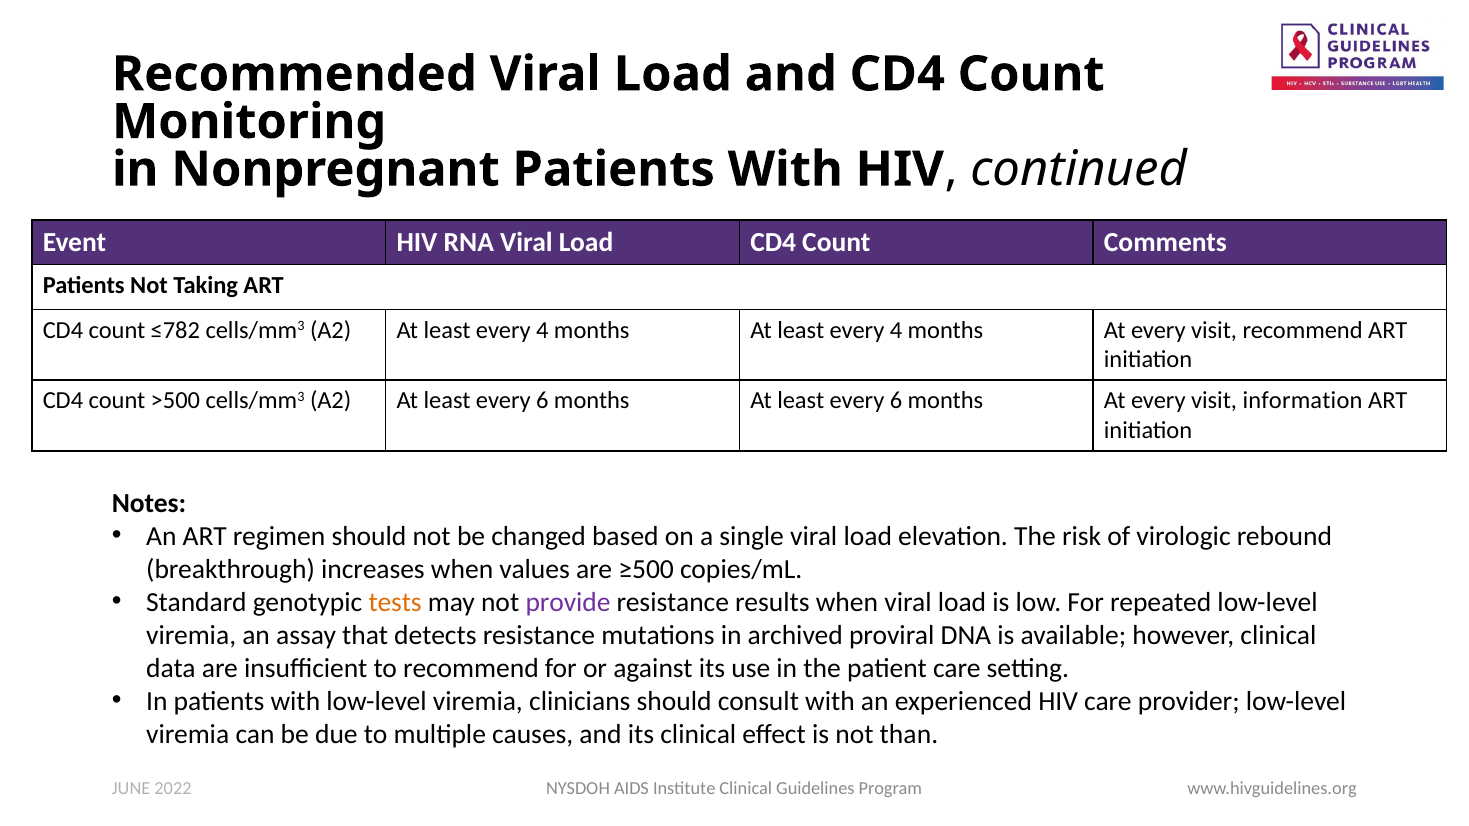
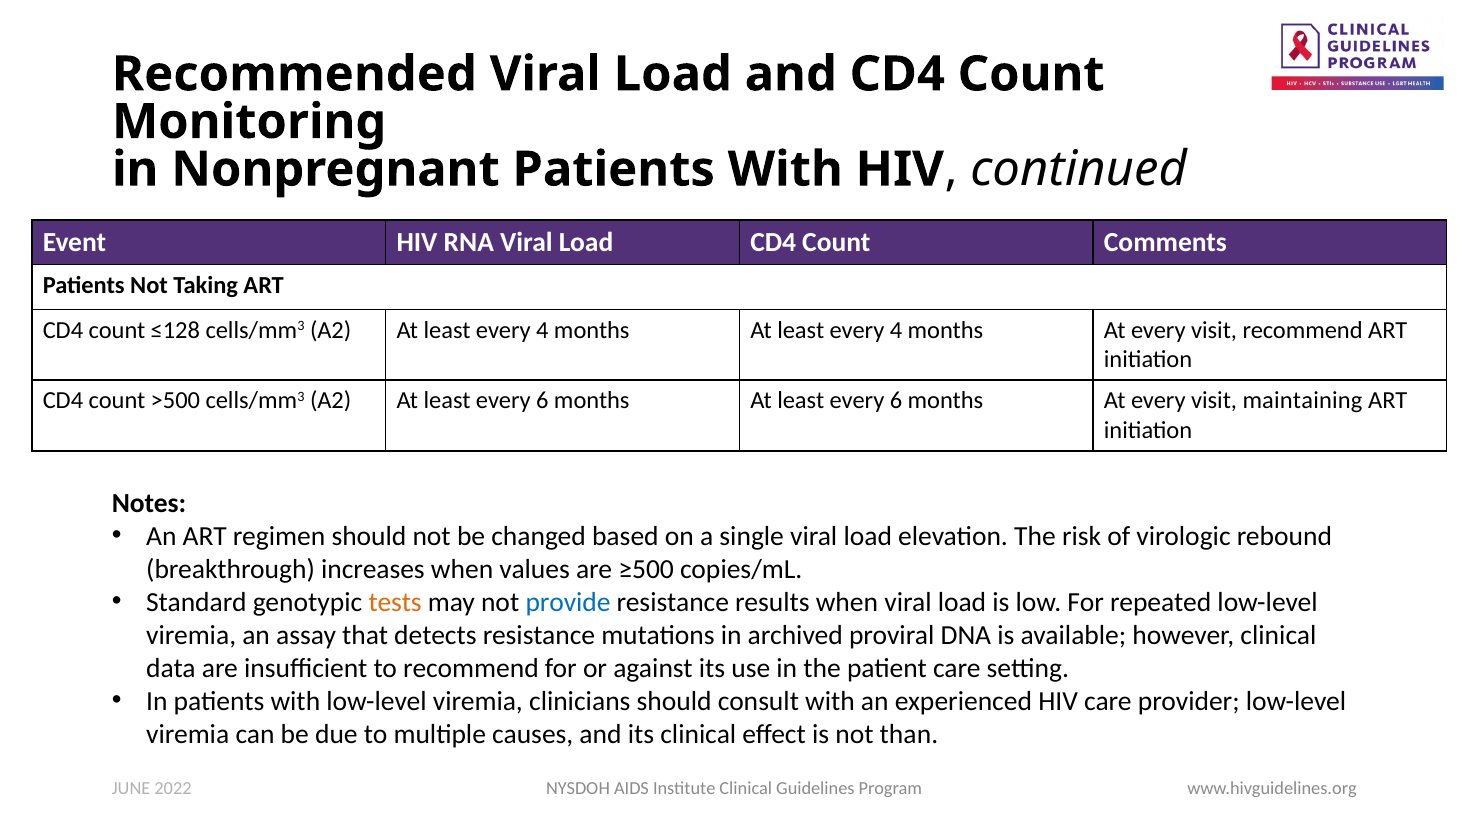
≤782: ≤782 -> ≤128
information: information -> maintaining
provide colour: purple -> blue
